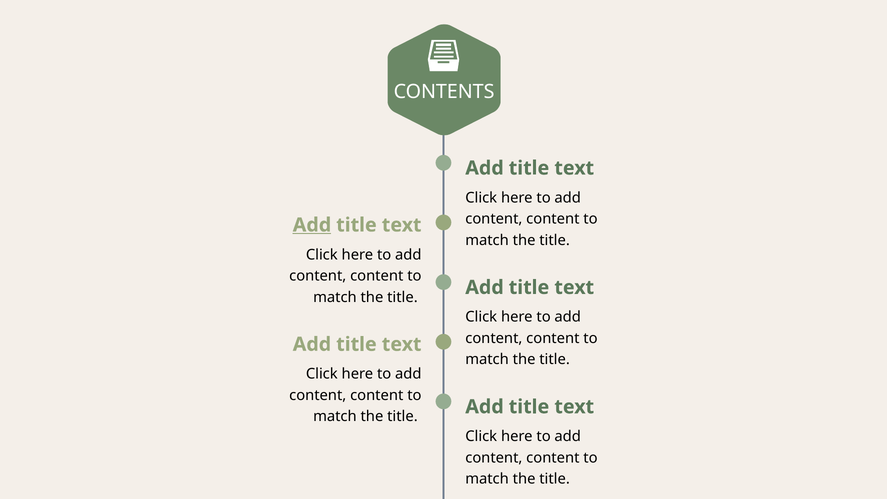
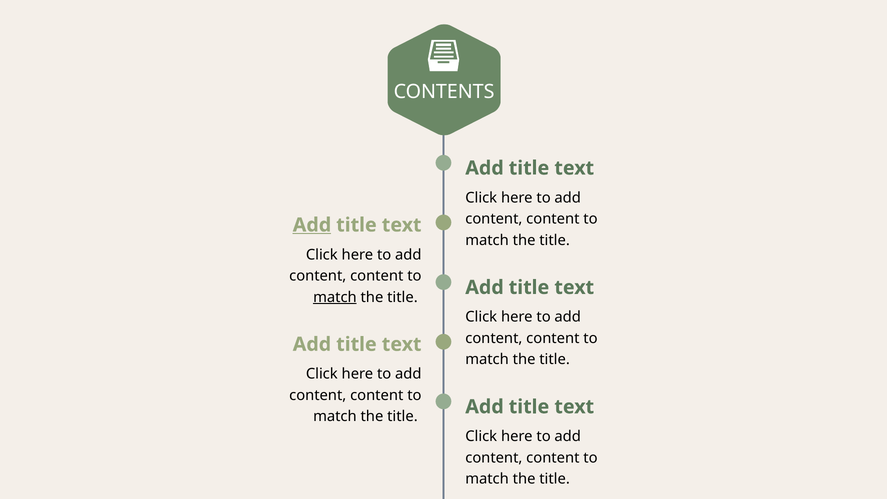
match at (335, 297) underline: none -> present
